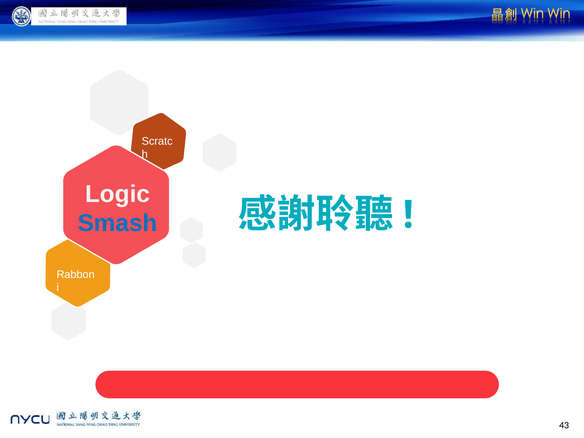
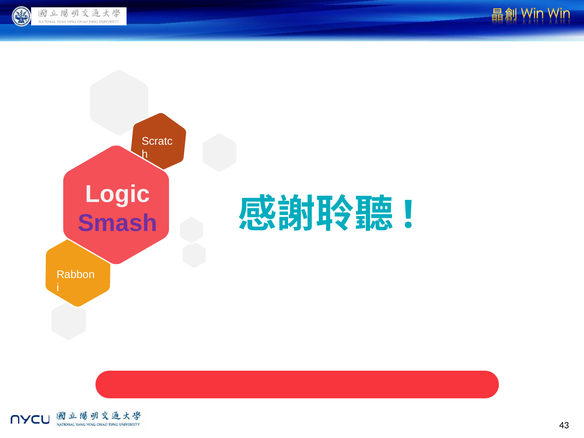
Smash colour: blue -> purple
